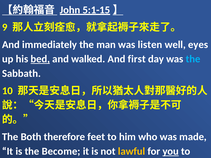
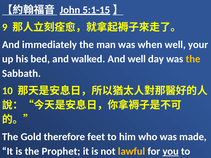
listen: listen -> when
well eyes: eyes -> your
bed at (40, 59) underline: present -> none
And first: first -> well
the at (193, 59) colour: light blue -> yellow
Both: Both -> Gold
Become: Become -> Prophet
